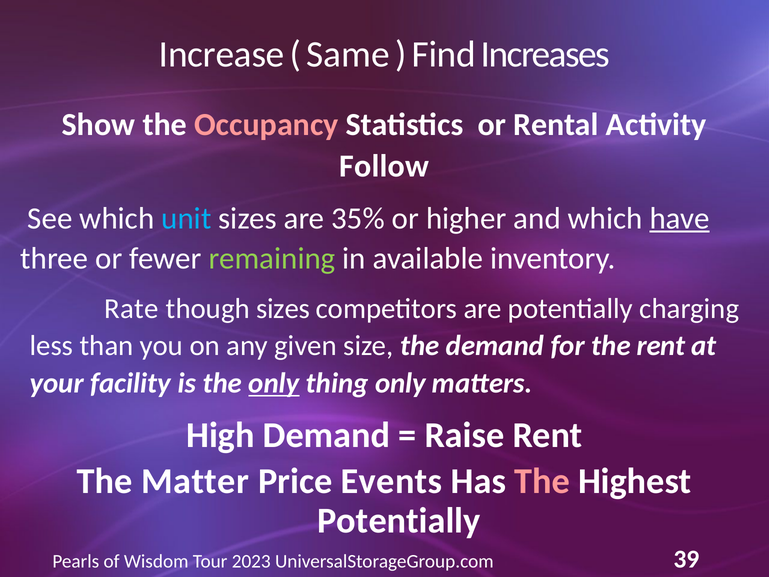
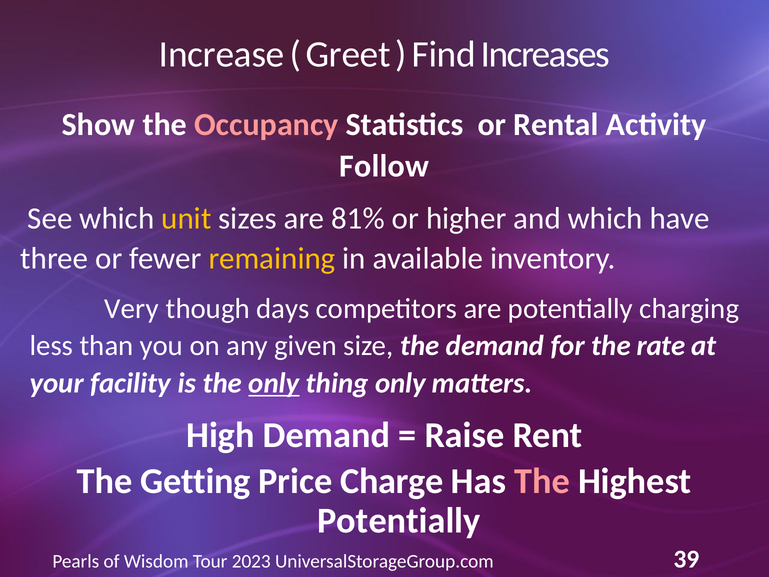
Same: Same -> Greet
unit colour: light blue -> yellow
35%: 35% -> 81%
have underline: present -> none
remaining colour: light green -> yellow
Rate: Rate -> Very
though sizes: sizes -> days
the rent: rent -> rate
Matter: Matter -> Getting
Events: Events -> Charge
